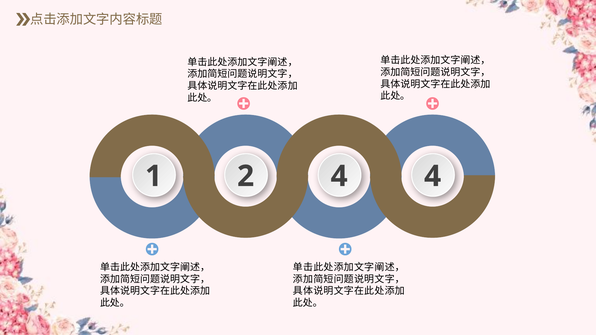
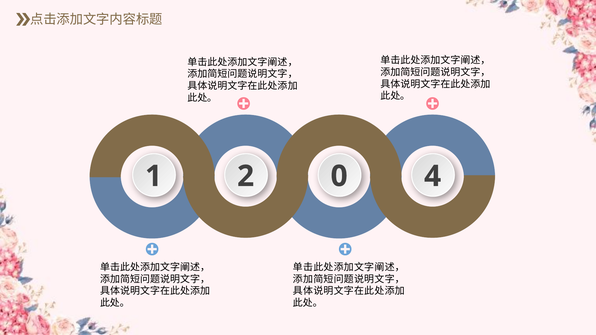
2 4: 4 -> 0
